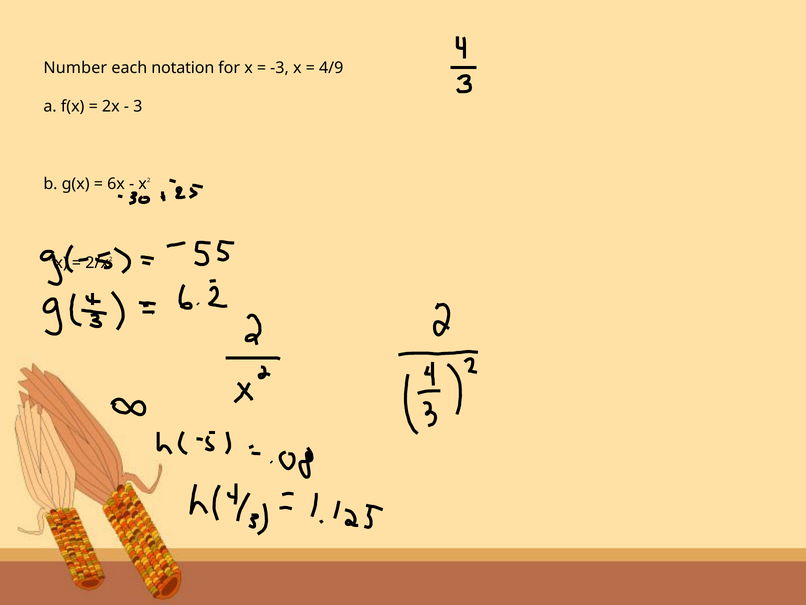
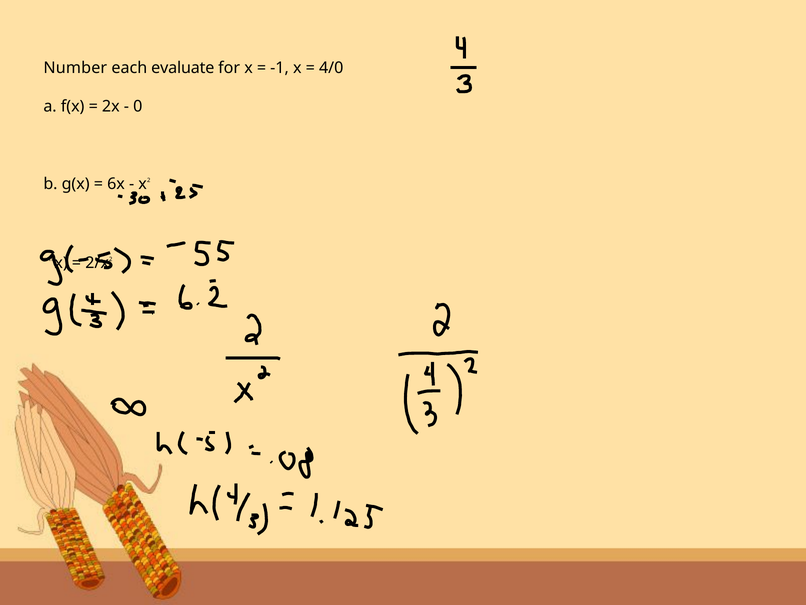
notation: notation -> evaluate
-3: -3 -> -1
4/9: 4/9 -> 4/0
3: 3 -> 0
